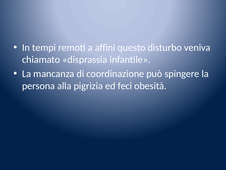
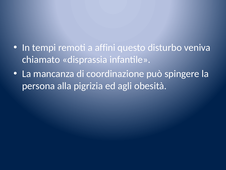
feci: feci -> agli
